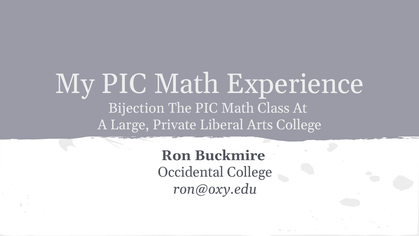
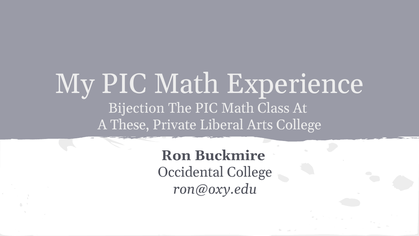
Large: Large -> These
